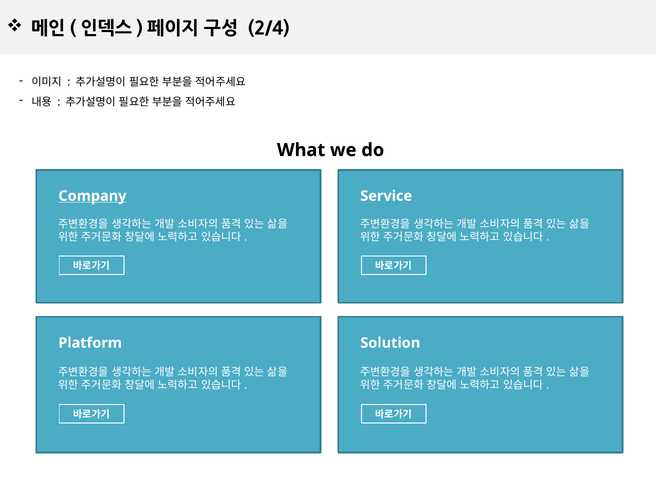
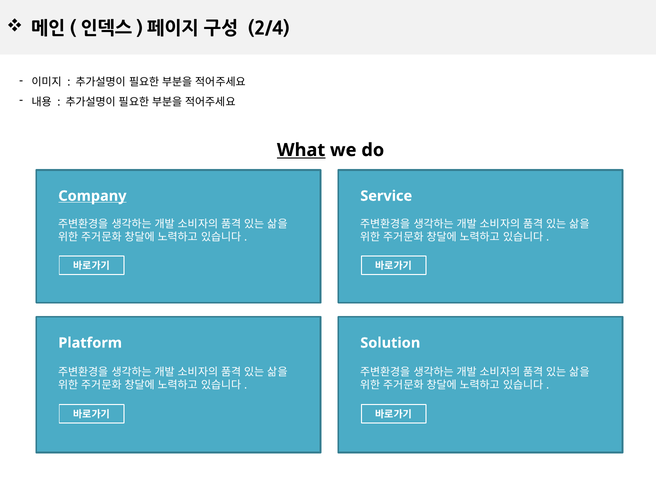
What underline: none -> present
